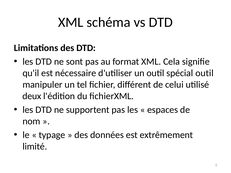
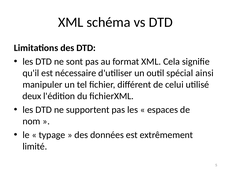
spécial outil: outil -> ainsi
